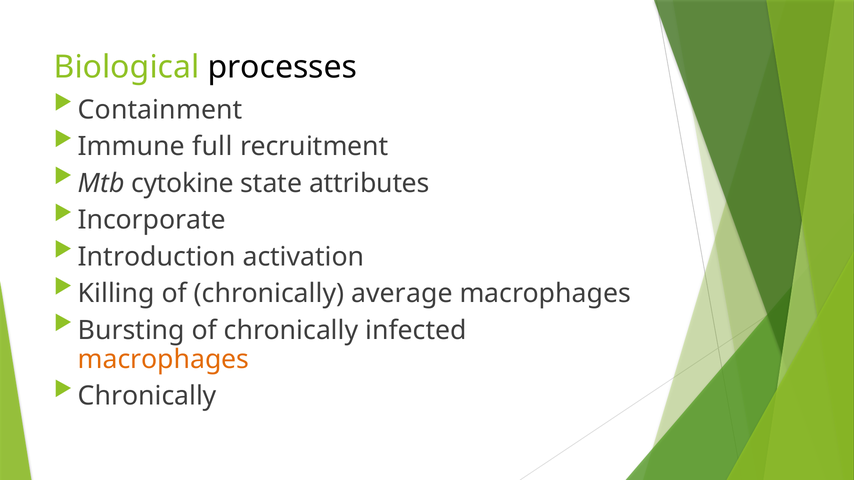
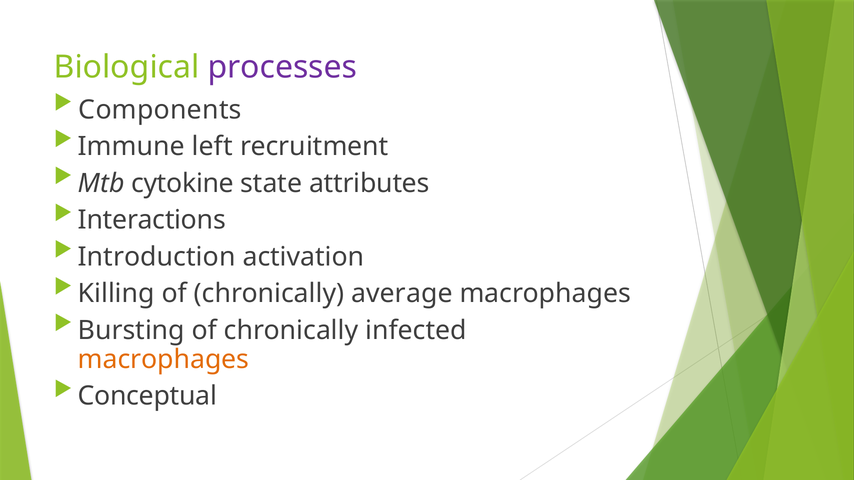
processes colour: black -> purple
Containment: Containment -> Components
full: full -> left
Incorporate: Incorporate -> Interactions
Chronically at (147, 396): Chronically -> Conceptual
